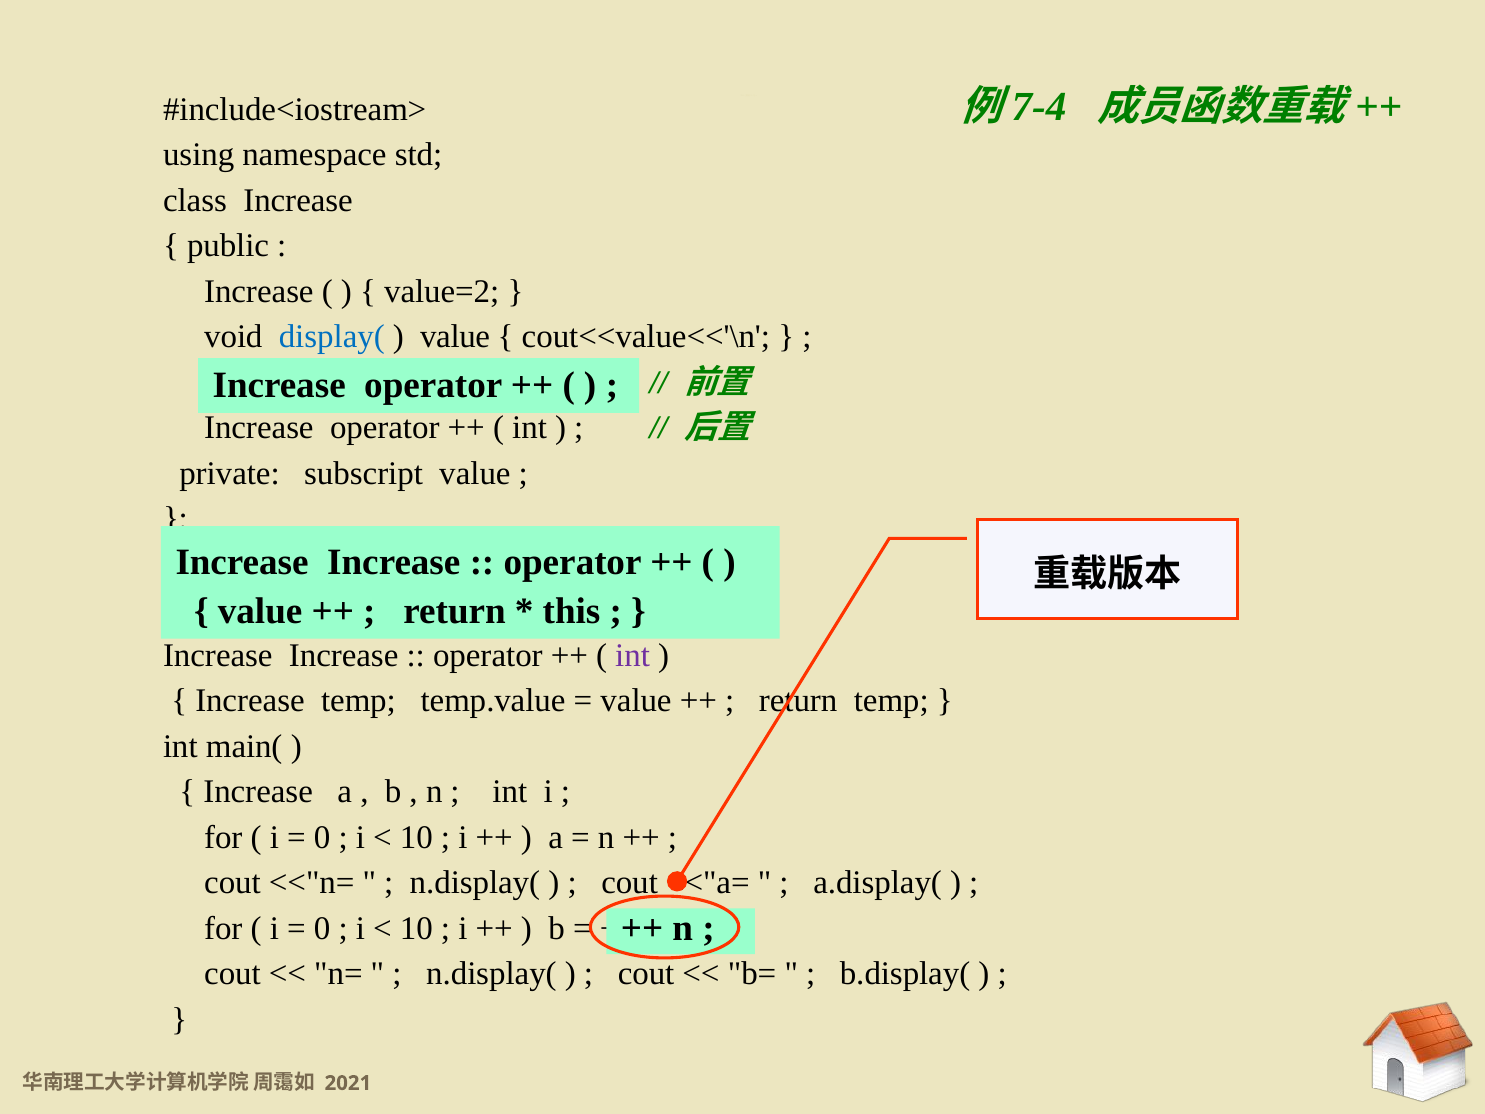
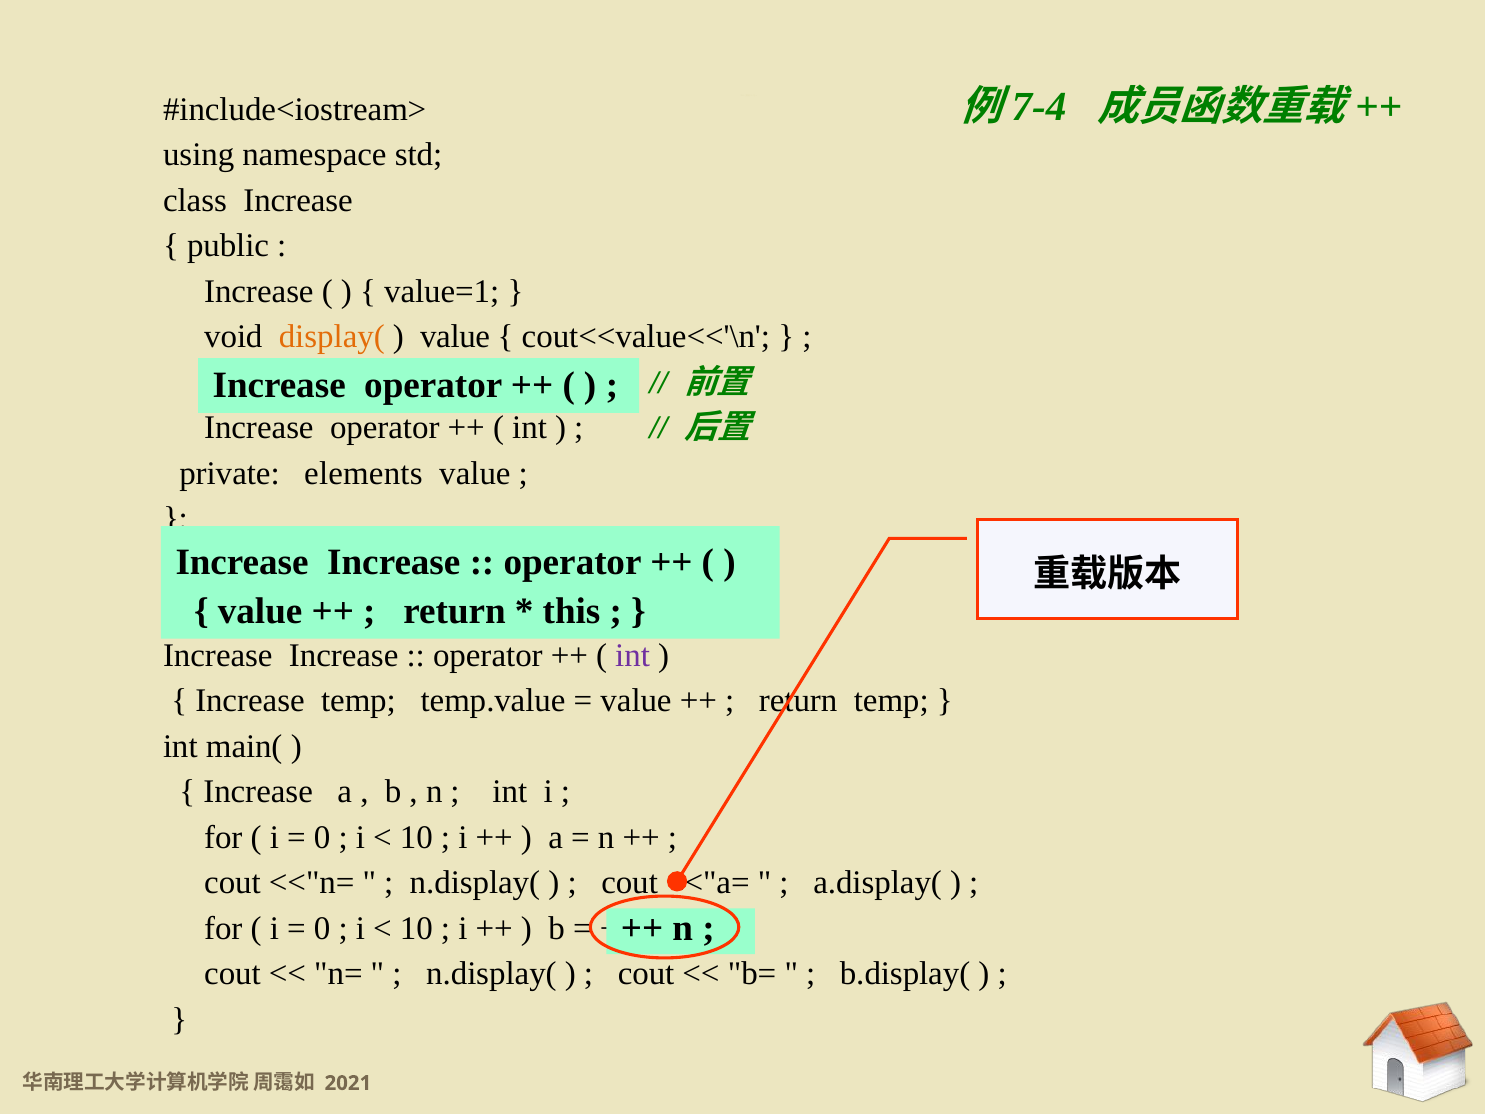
value=2: value=2 -> value=1
display( colour: blue -> orange
subscript: subscript -> elements
